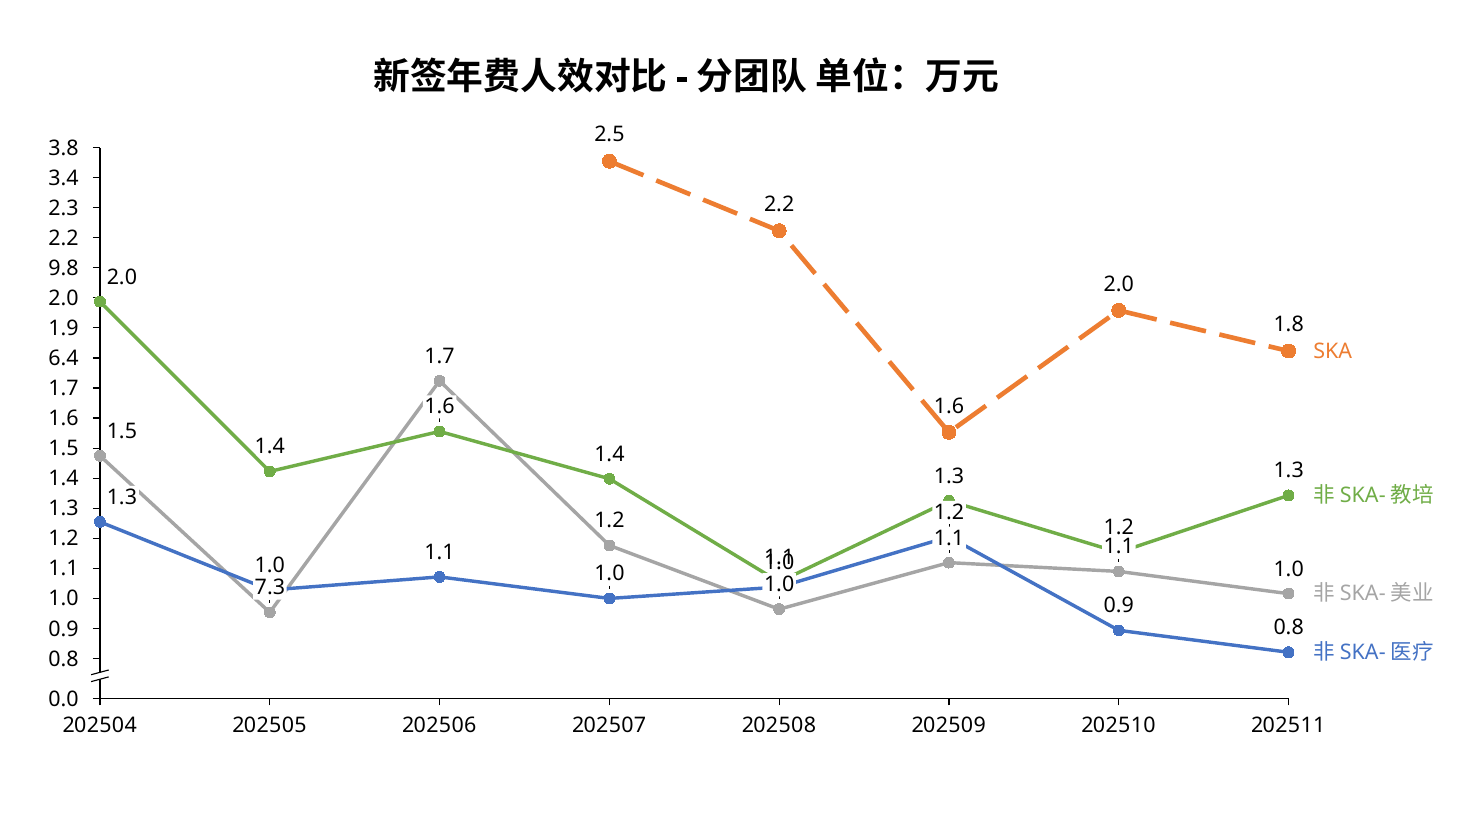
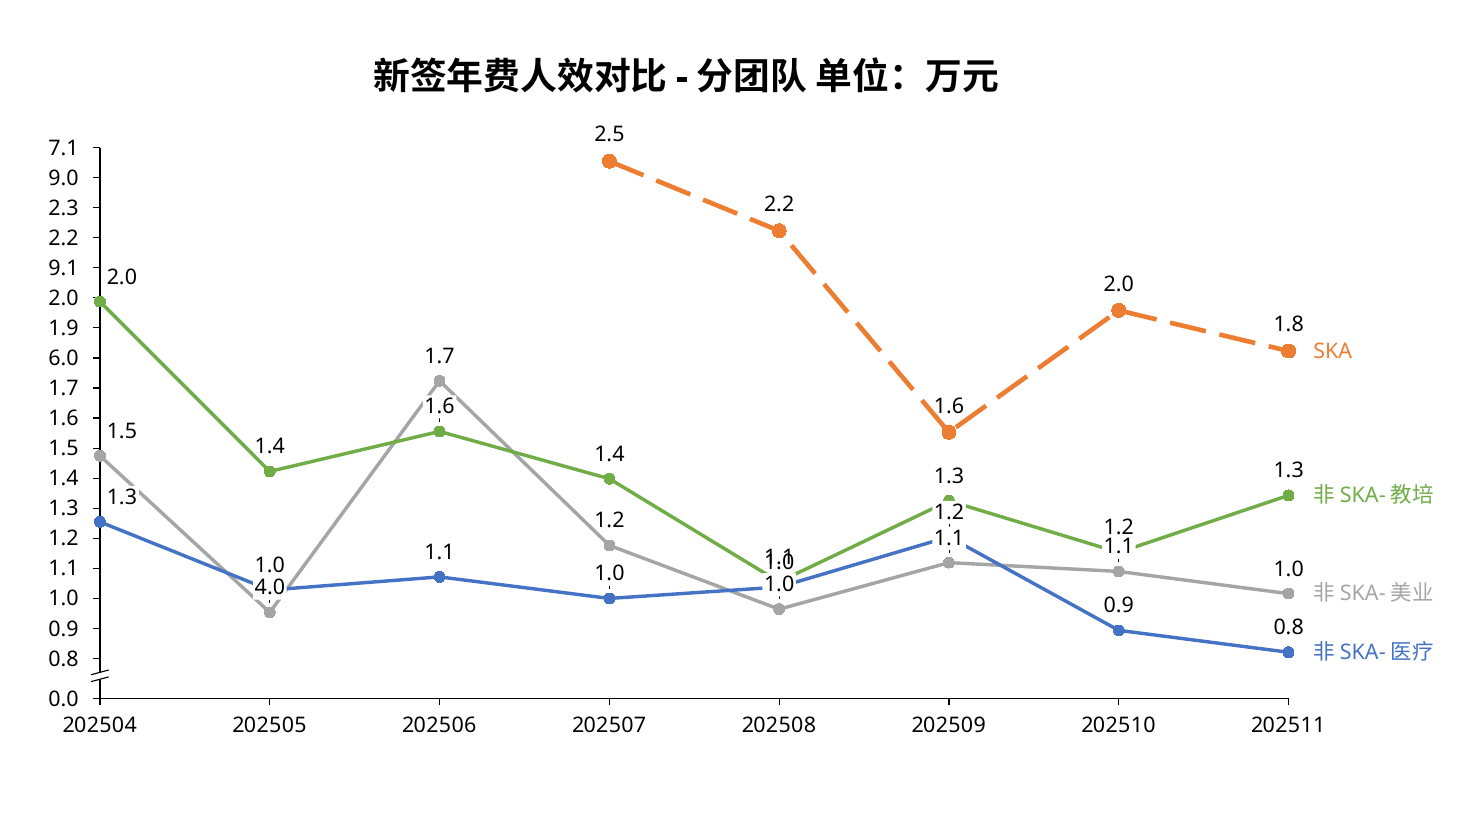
3.8: 3.8 -> 7.1
3.4: 3.4 -> 9.0
9.8: 9.8 -> 9.1
6.4: 6.4 -> 6.0
7.3: 7.3 -> 4.0
